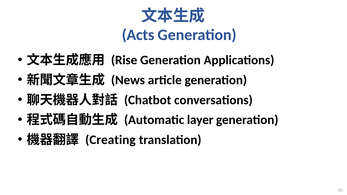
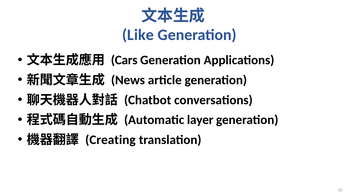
Acts: Acts -> Like
Rise: Rise -> Cars
